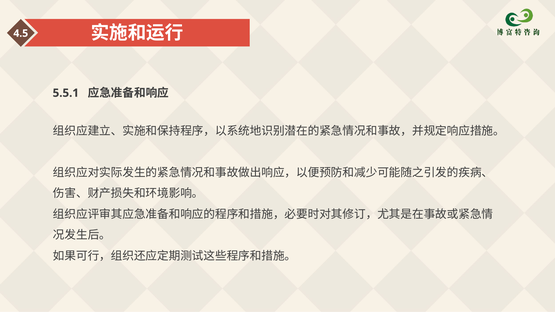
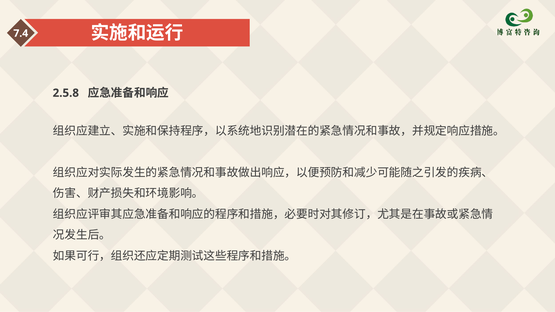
4.5: 4.5 -> 7.4
5.5.1: 5.5.1 -> 2.5.8
